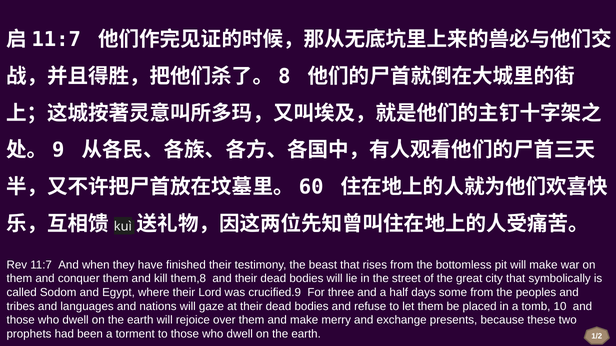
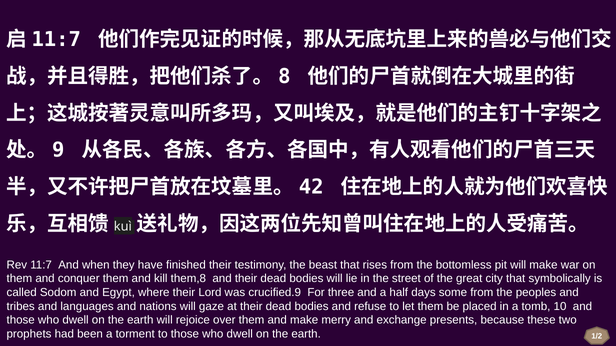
60: 60 -> 42
